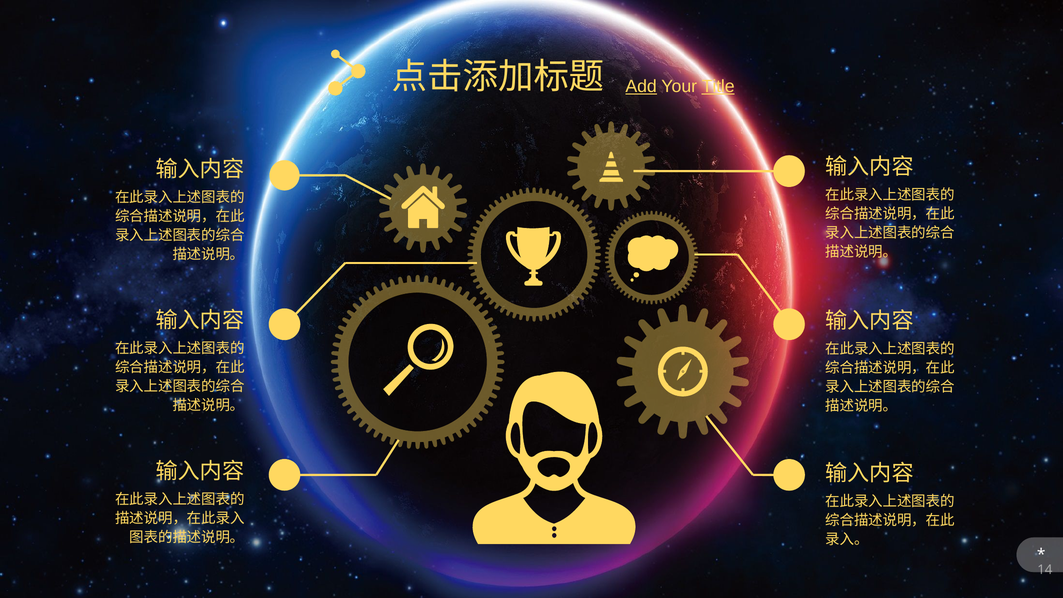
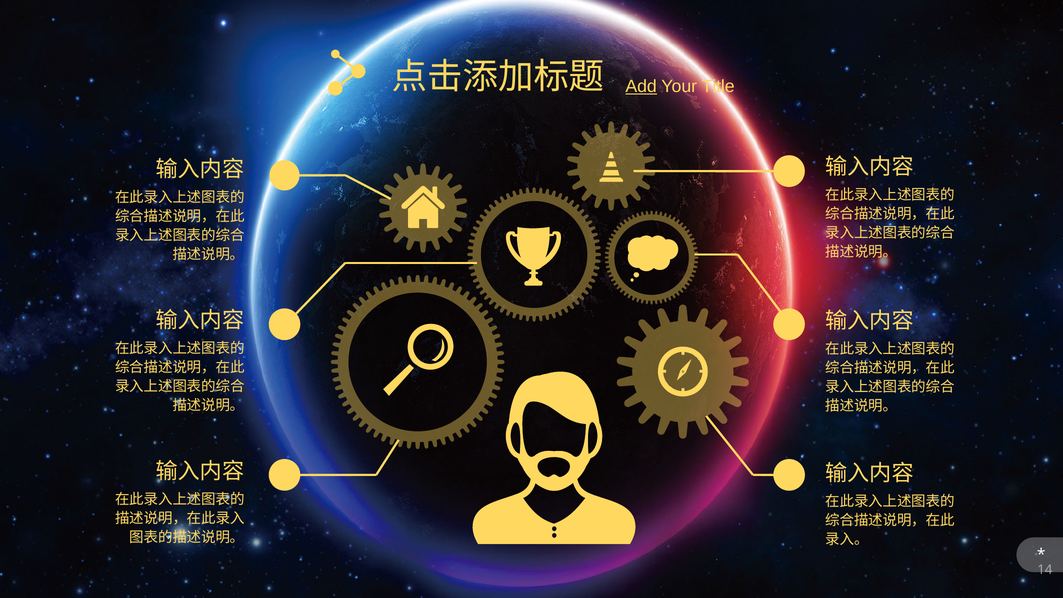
Title underline: present -> none
